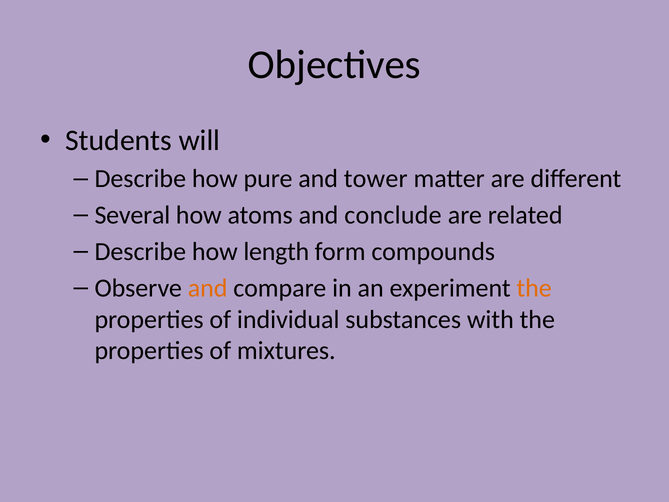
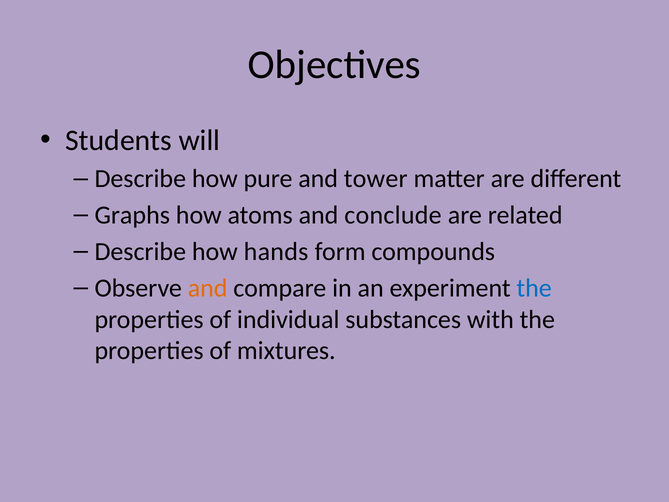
Several: Several -> Graphs
length: length -> hands
the at (534, 288) colour: orange -> blue
